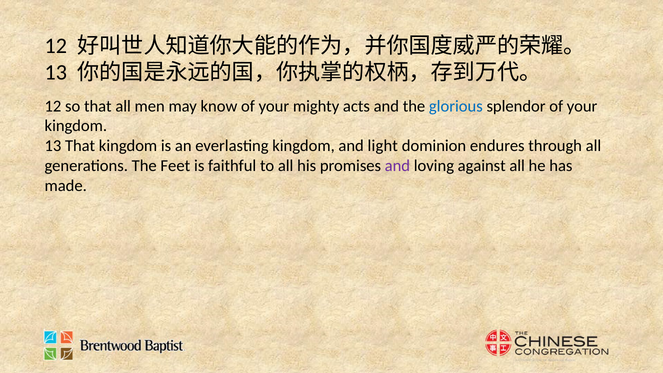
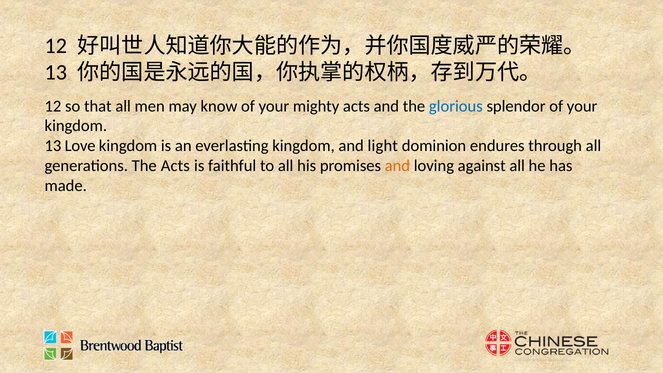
13 That: That -> Love
The Feet: Feet -> Acts
and at (397, 166) colour: purple -> orange
